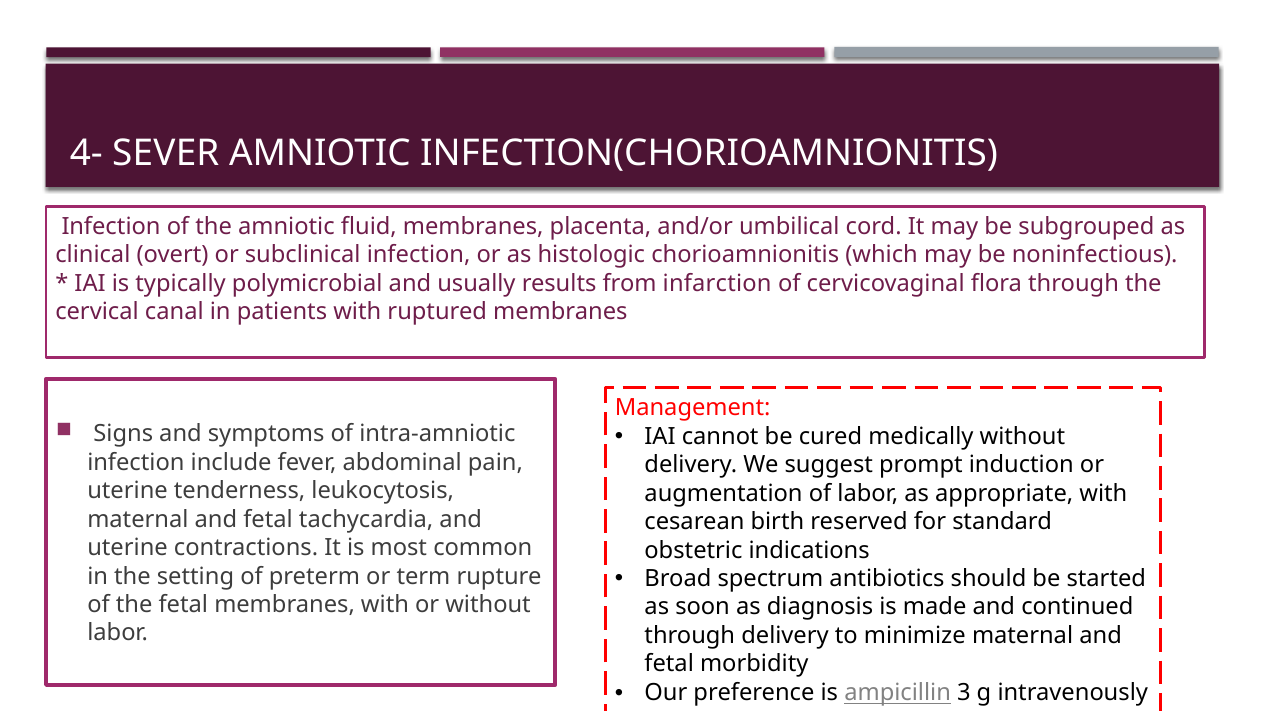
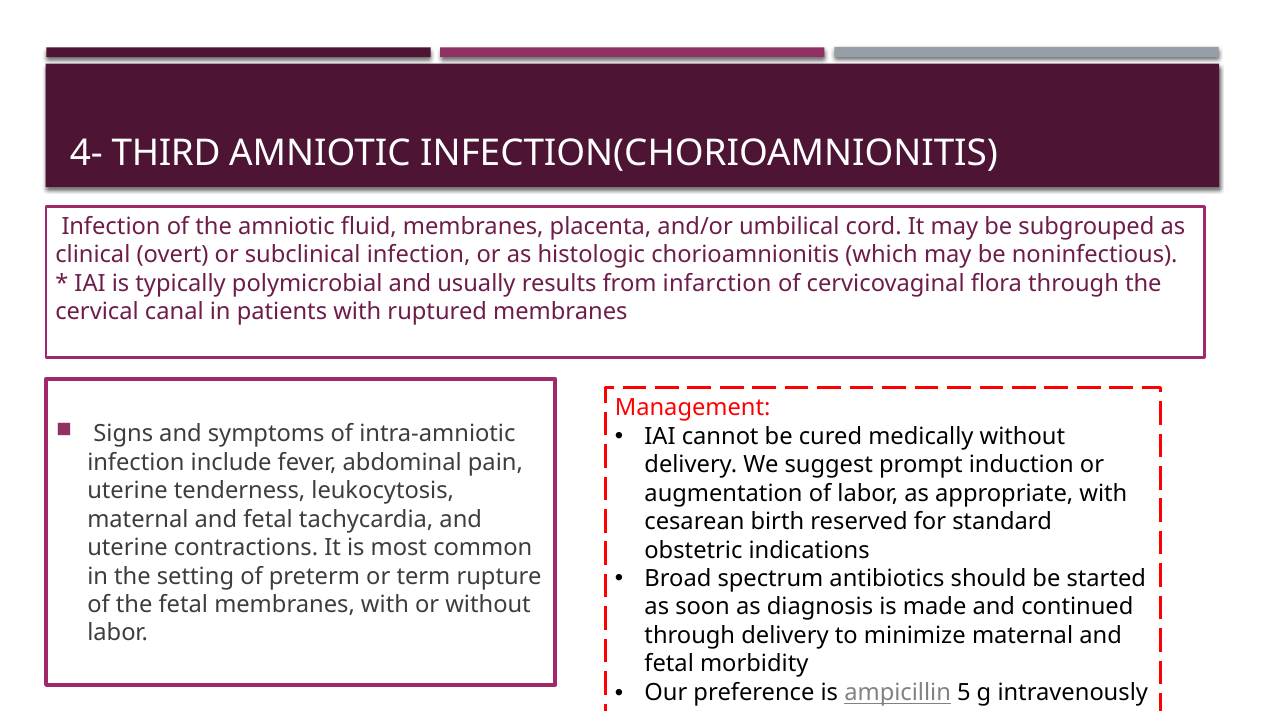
SEVER: SEVER -> THIRD
ampicillin 3: 3 -> 5
